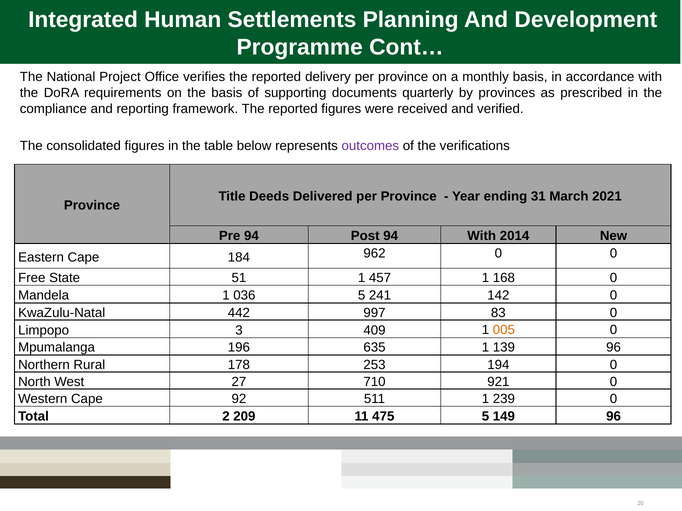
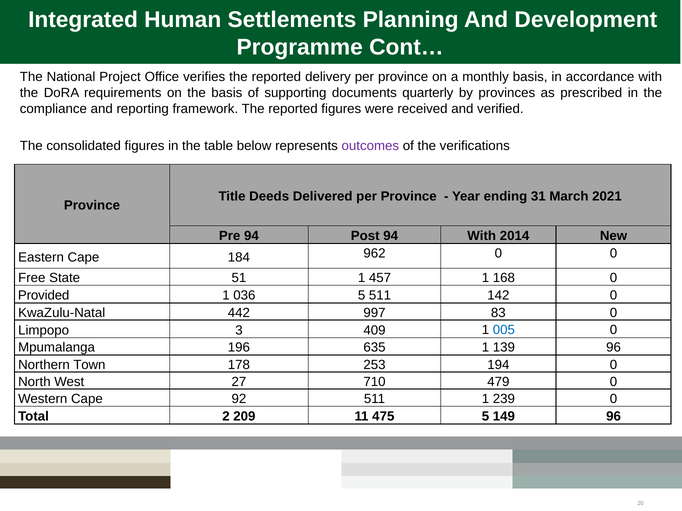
Mandela: Mandela -> Provided
5 241: 241 -> 511
005 colour: orange -> blue
Rural: Rural -> Town
921: 921 -> 479
